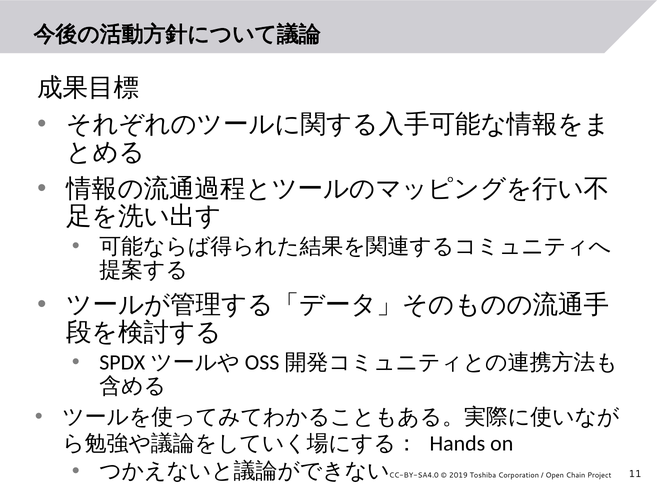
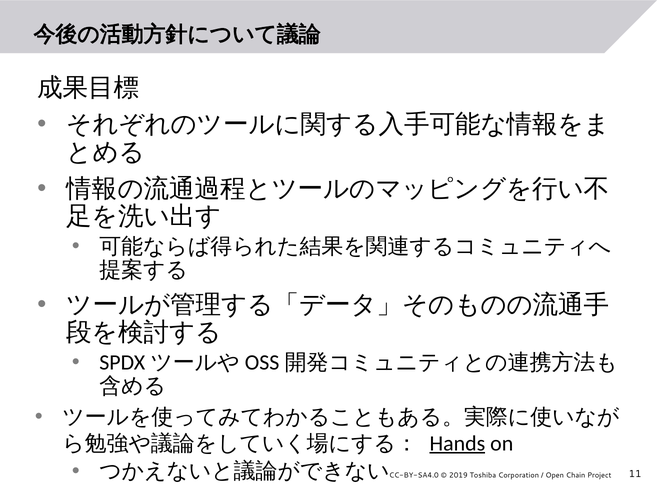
Hands underline: none -> present
